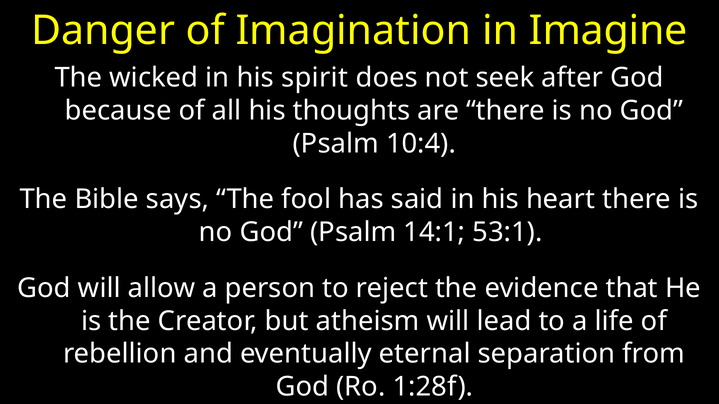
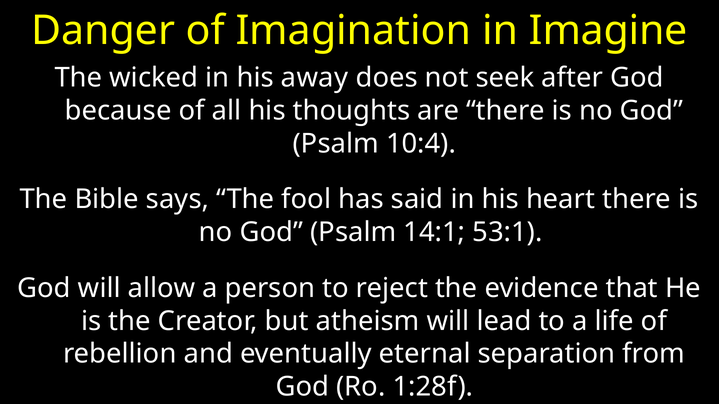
spirit: spirit -> away
